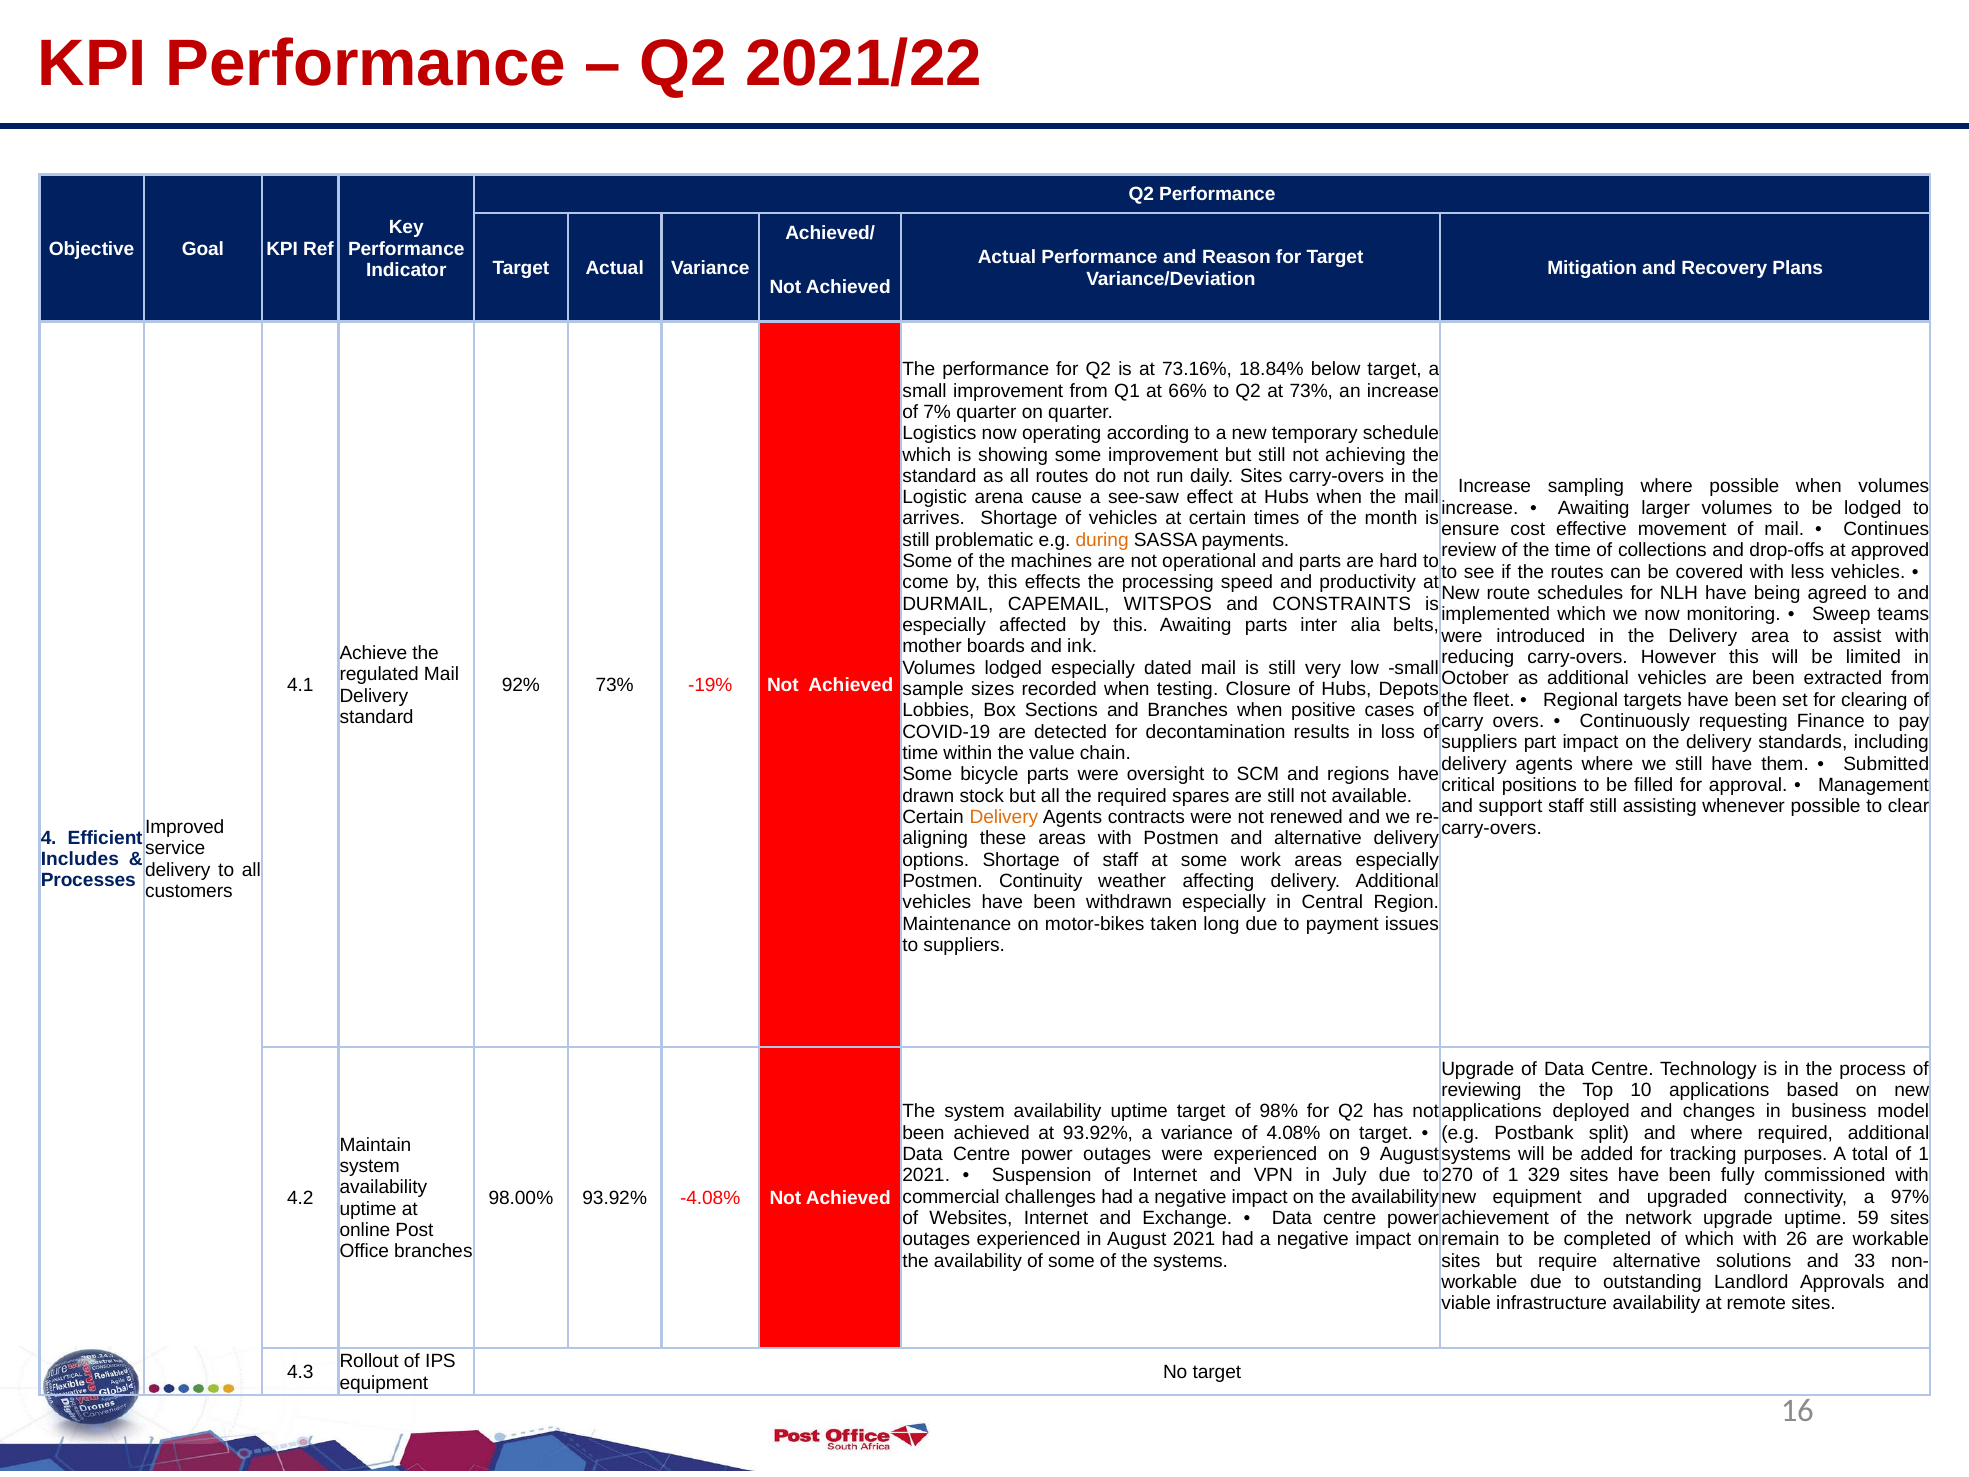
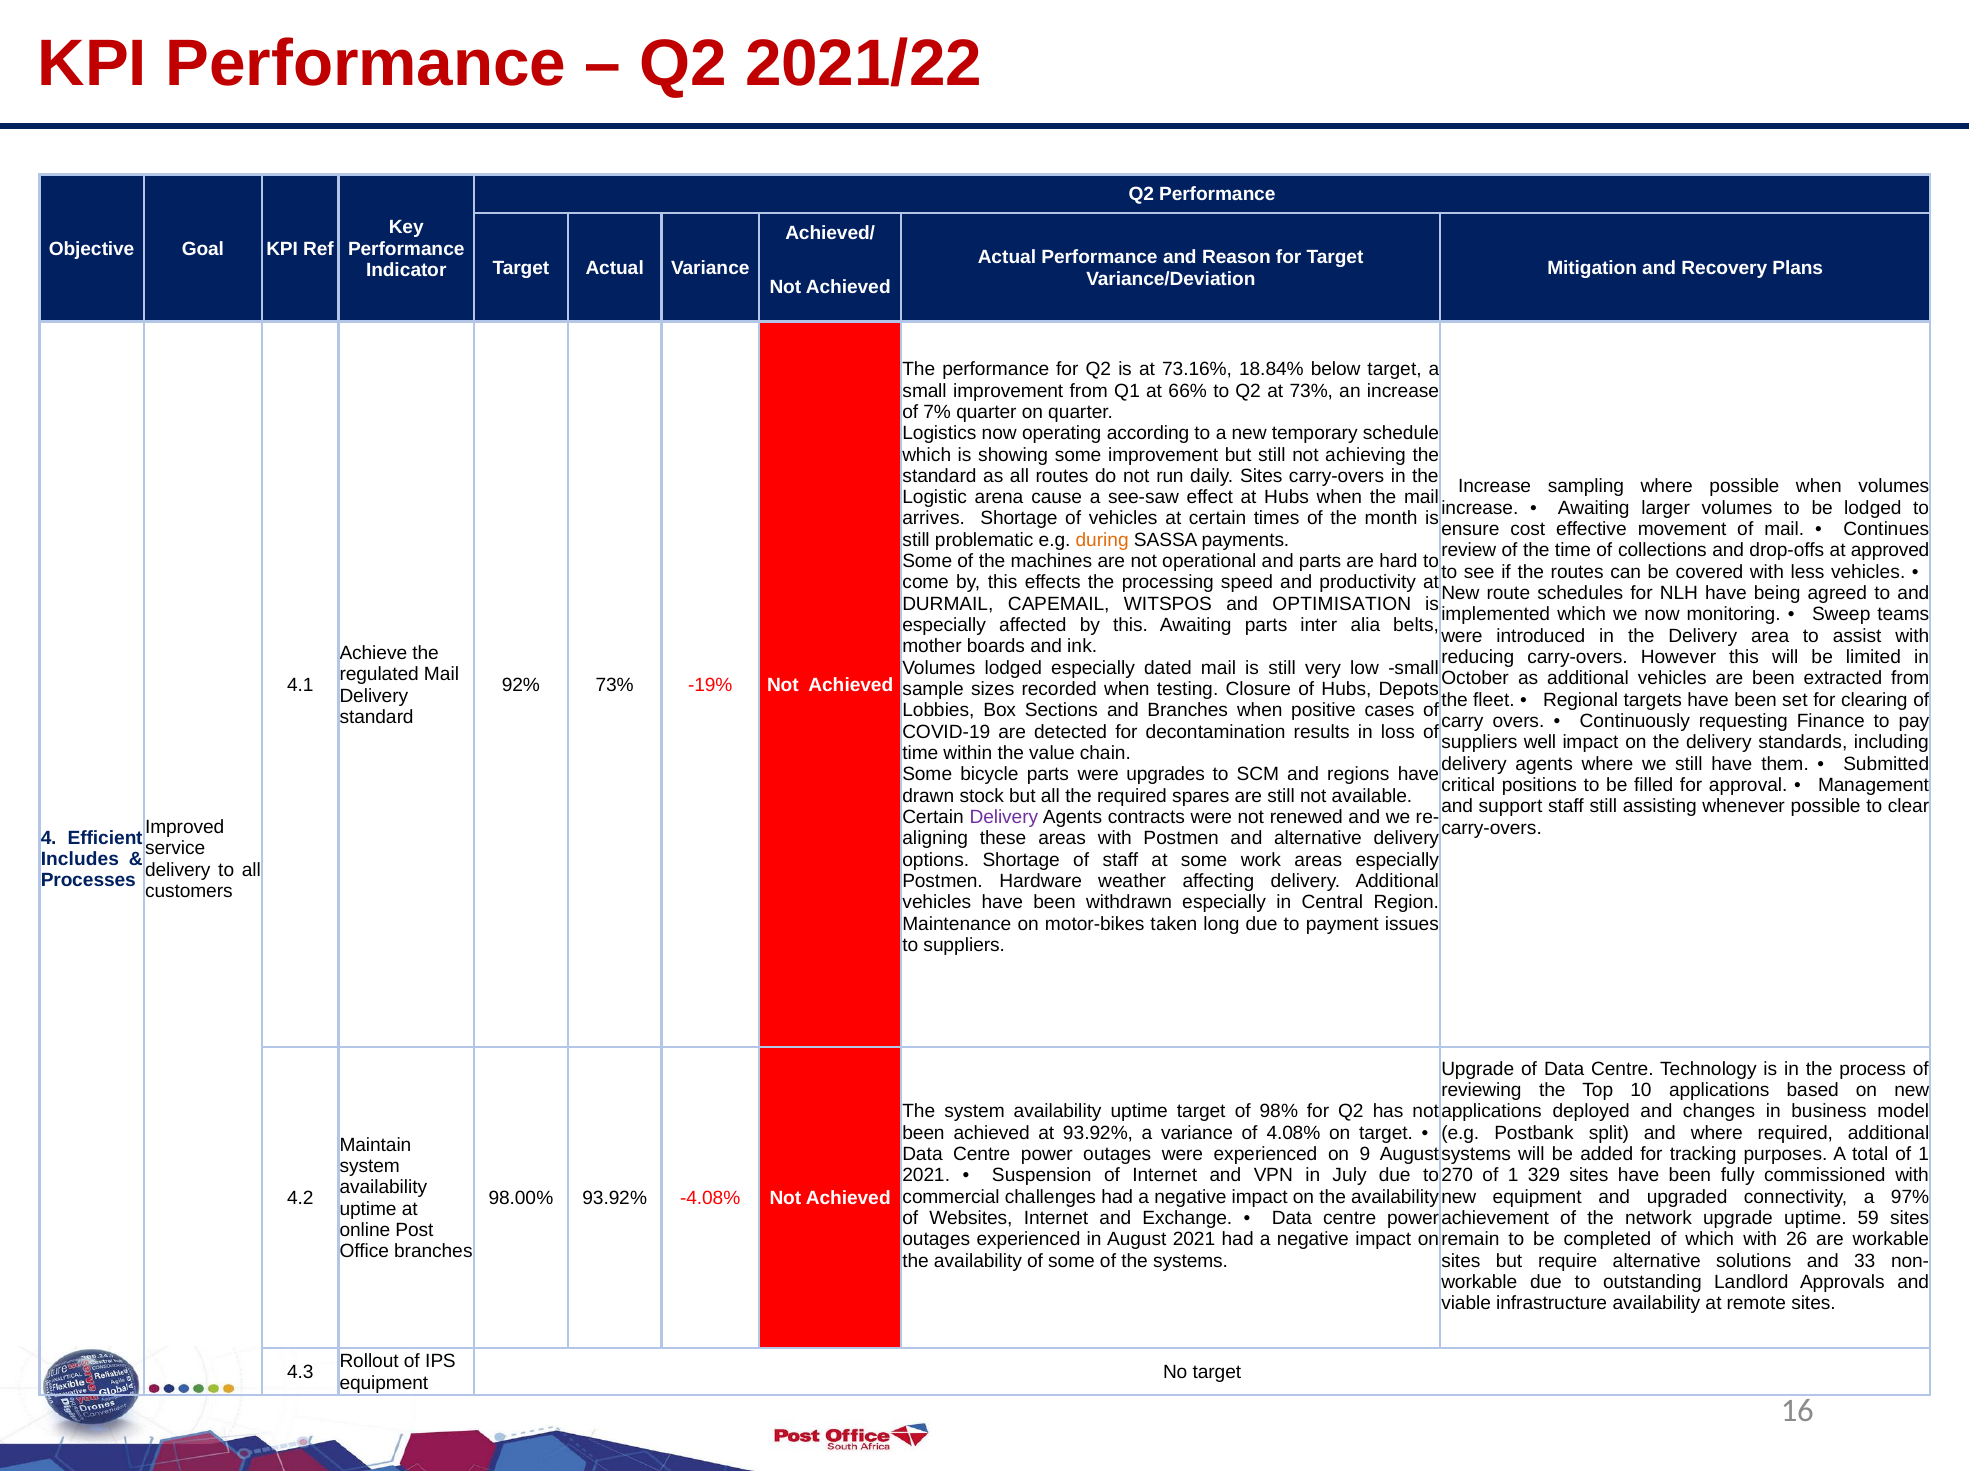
CONSTRAINTS: CONSTRAINTS -> OPTIMISATION
part: part -> well
oversight: oversight -> upgrades
Delivery at (1004, 817) colour: orange -> purple
Continuity: Continuity -> Hardware
